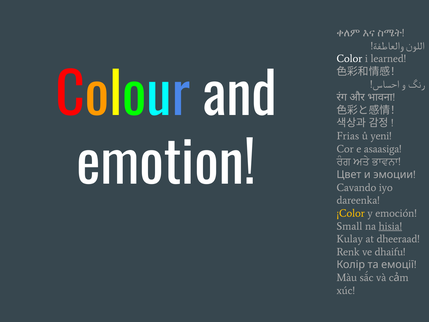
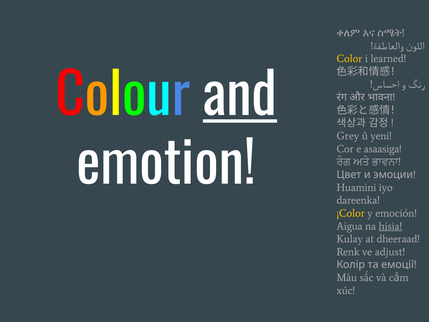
Color colour: white -> yellow
and underline: none -> present
Frias: Frias -> Grey
Cavando: Cavando -> Huamini
Small: Small -> Aigua
dhaifu: dhaifu -> adjust
